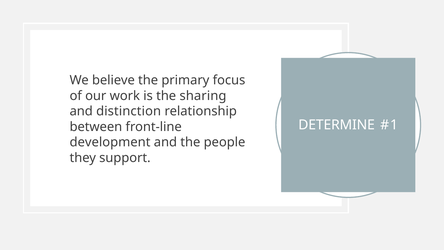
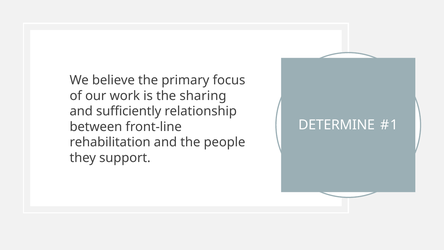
distinction: distinction -> sufficiently
development: development -> rehabilitation
